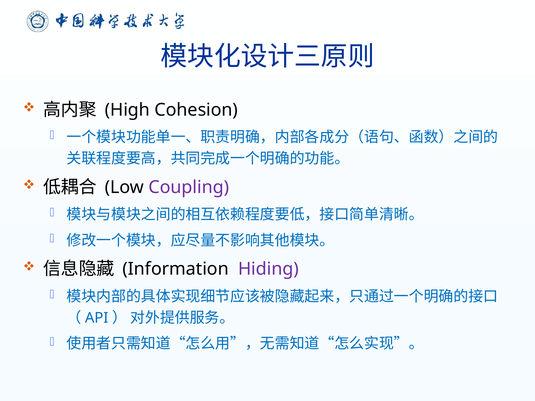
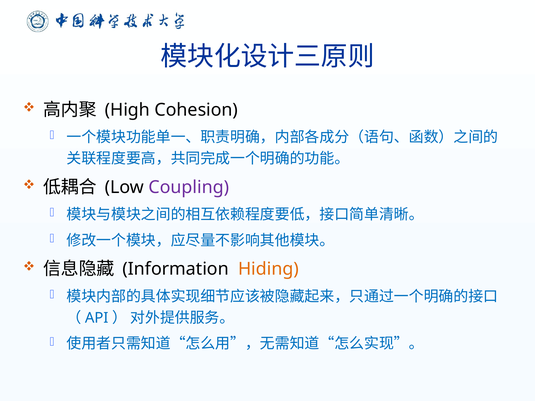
Hiding colour: purple -> orange
